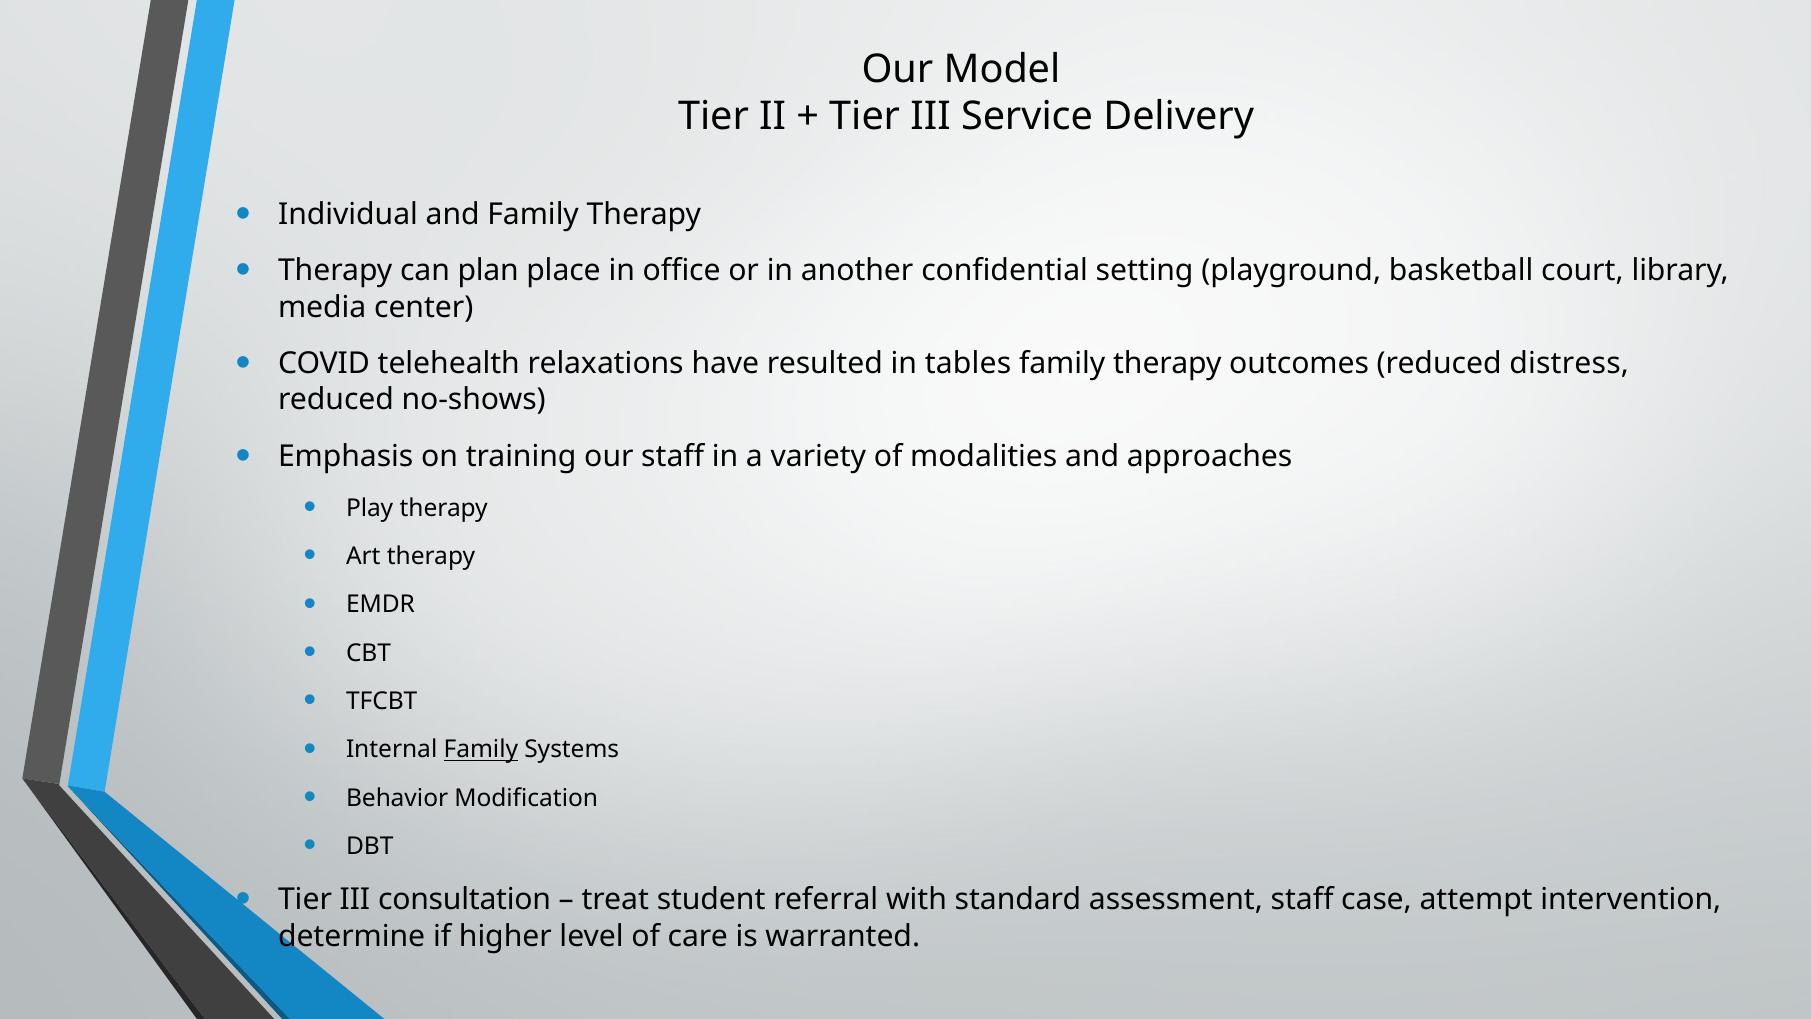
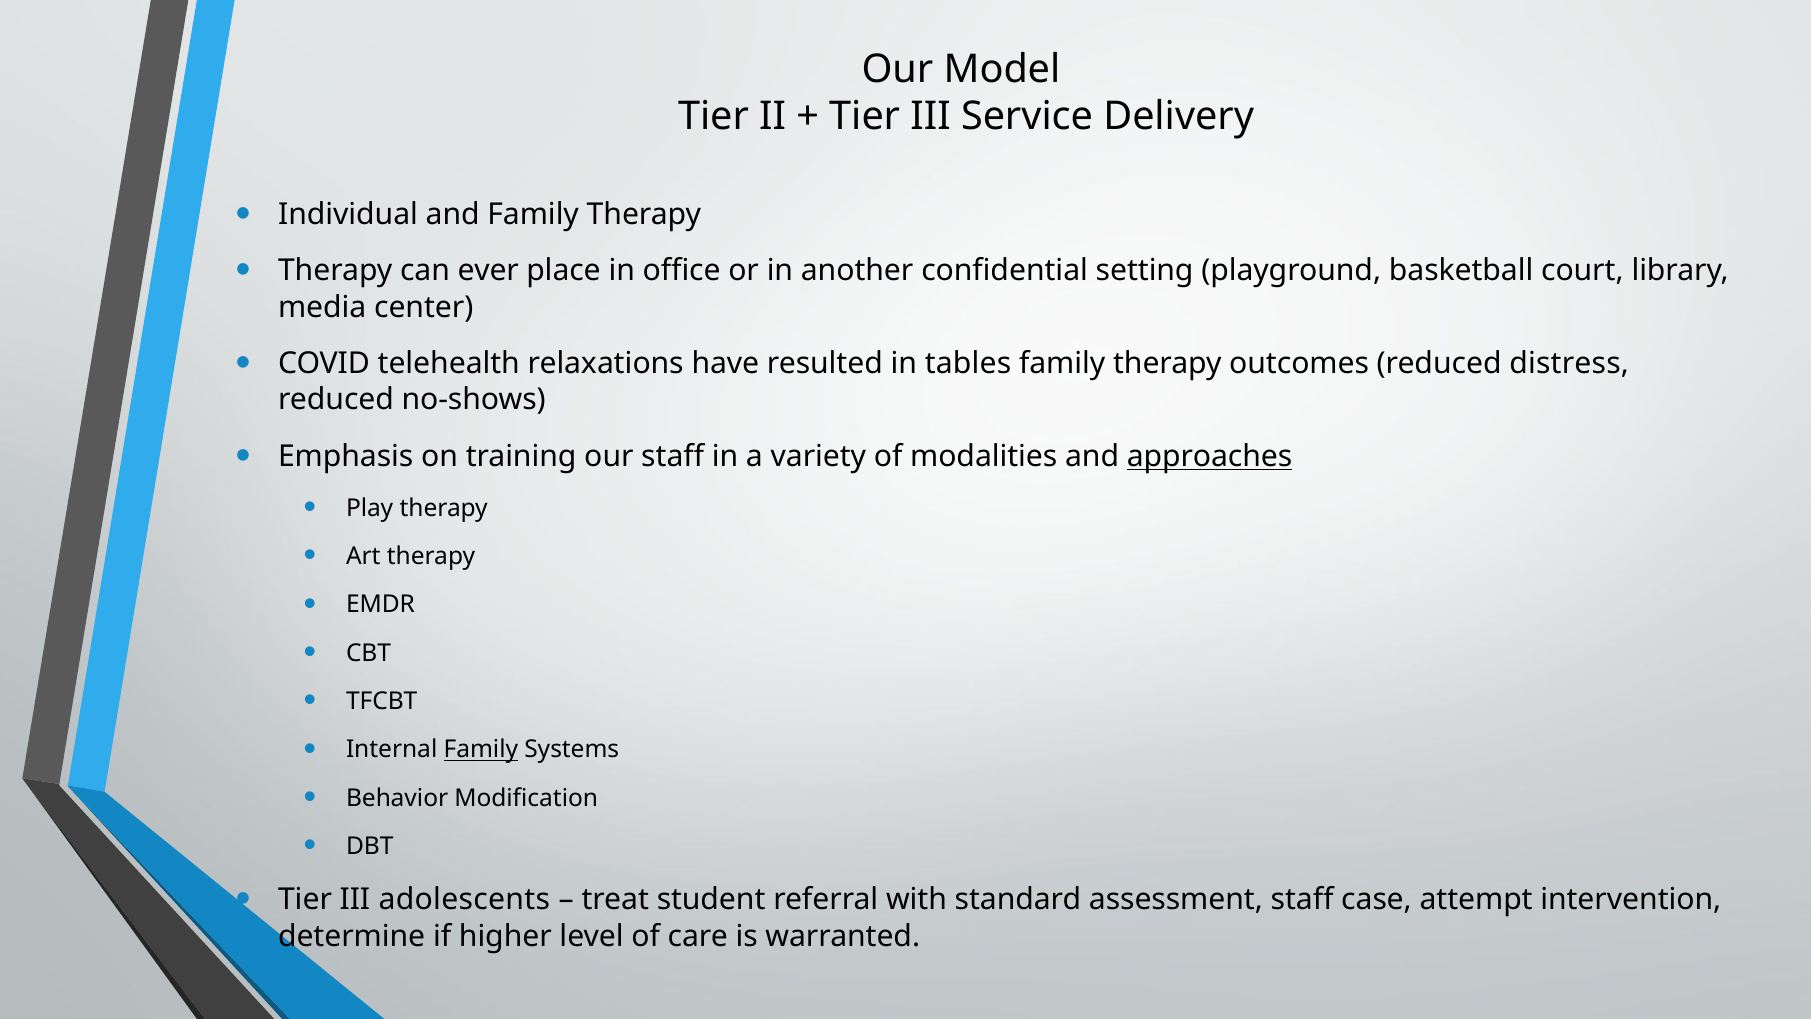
plan: plan -> ever
approaches underline: none -> present
consultation: consultation -> adolescents
